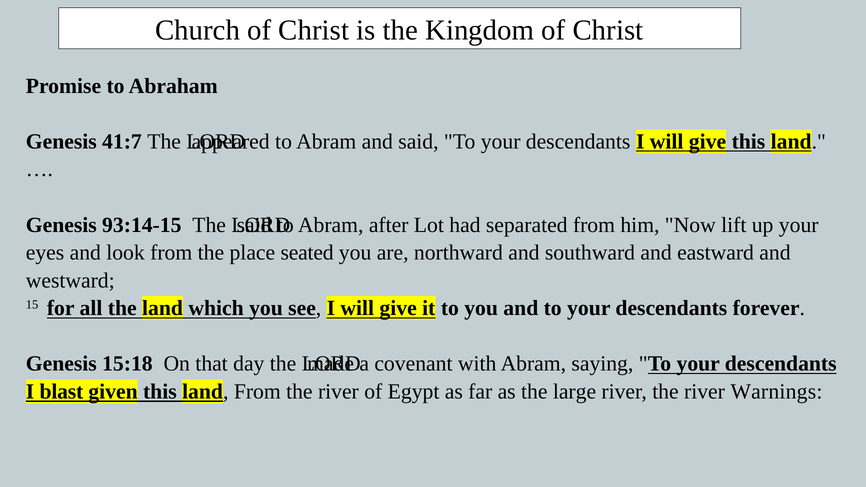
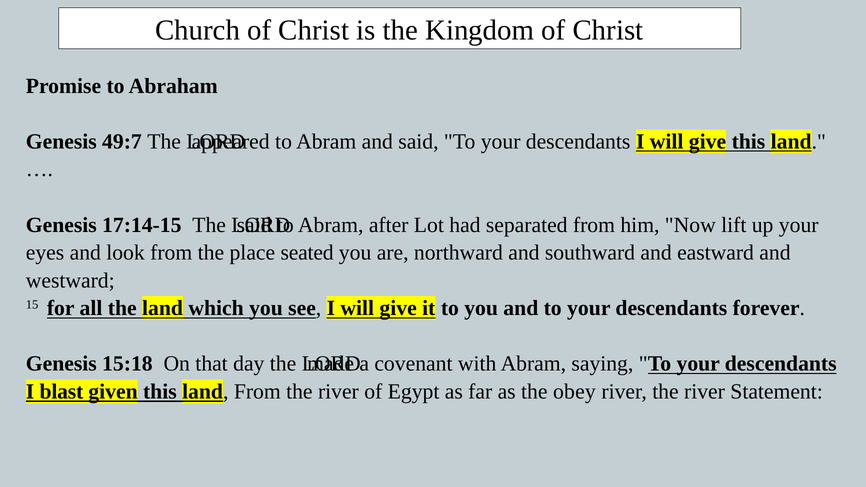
41:7: 41:7 -> 49:7
93:14-15: 93:14-15 -> 17:14-15
large: large -> obey
Warnings: Warnings -> Statement
